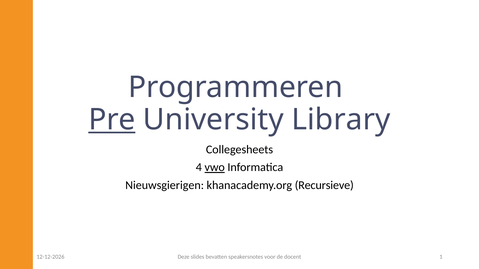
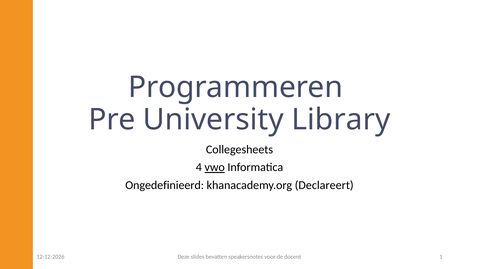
Pre underline: present -> none
Nieuwsgierigen: Nieuwsgierigen -> Ongedefinieerd
Recursieve: Recursieve -> Declareert
